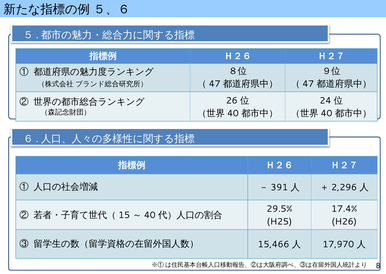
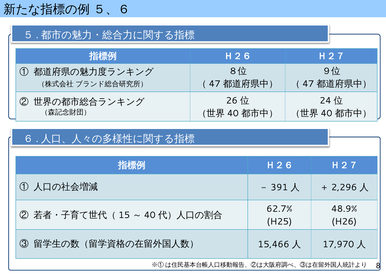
29.5%: 29.5% -> 62.7%
17.4%: 17.4% -> 48.9%
